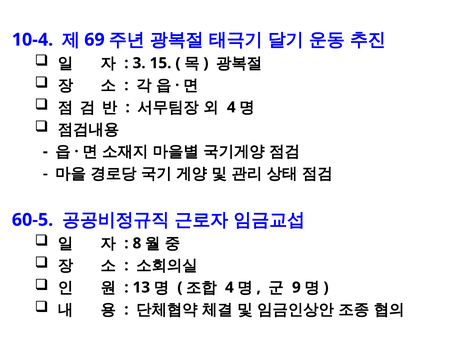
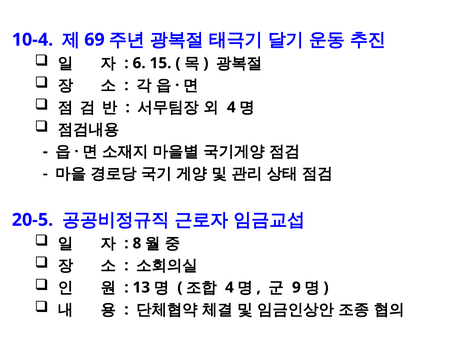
3: 3 -> 6
60-5: 60-5 -> 20-5
